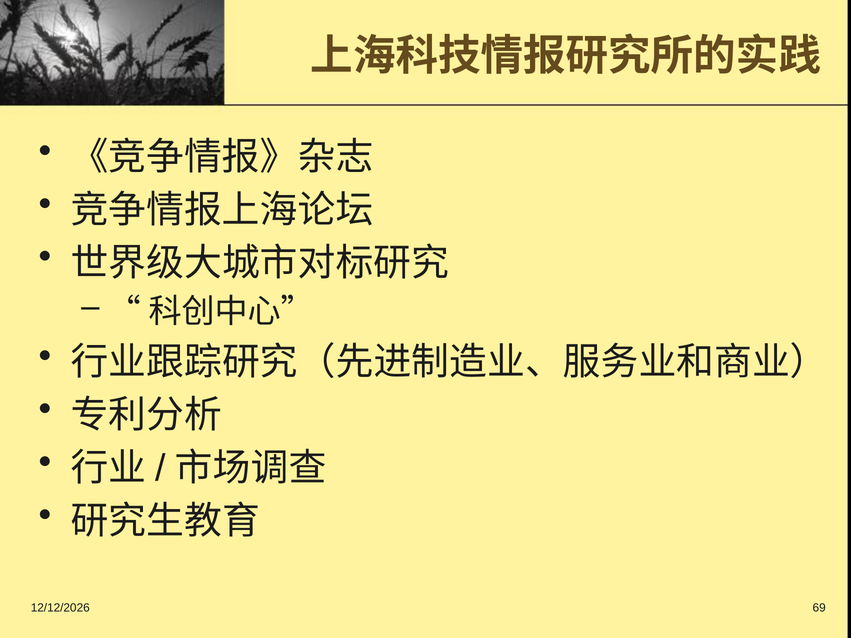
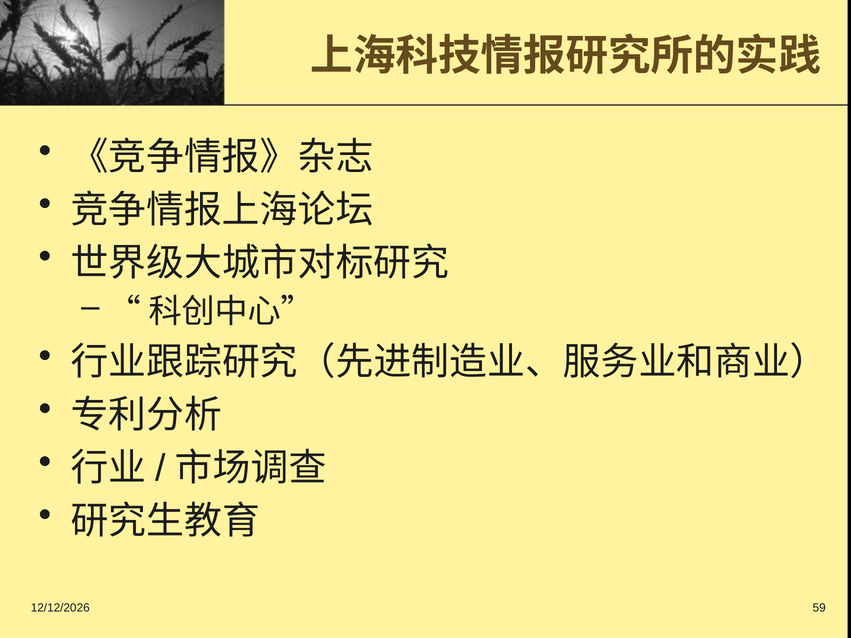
69: 69 -> 59
